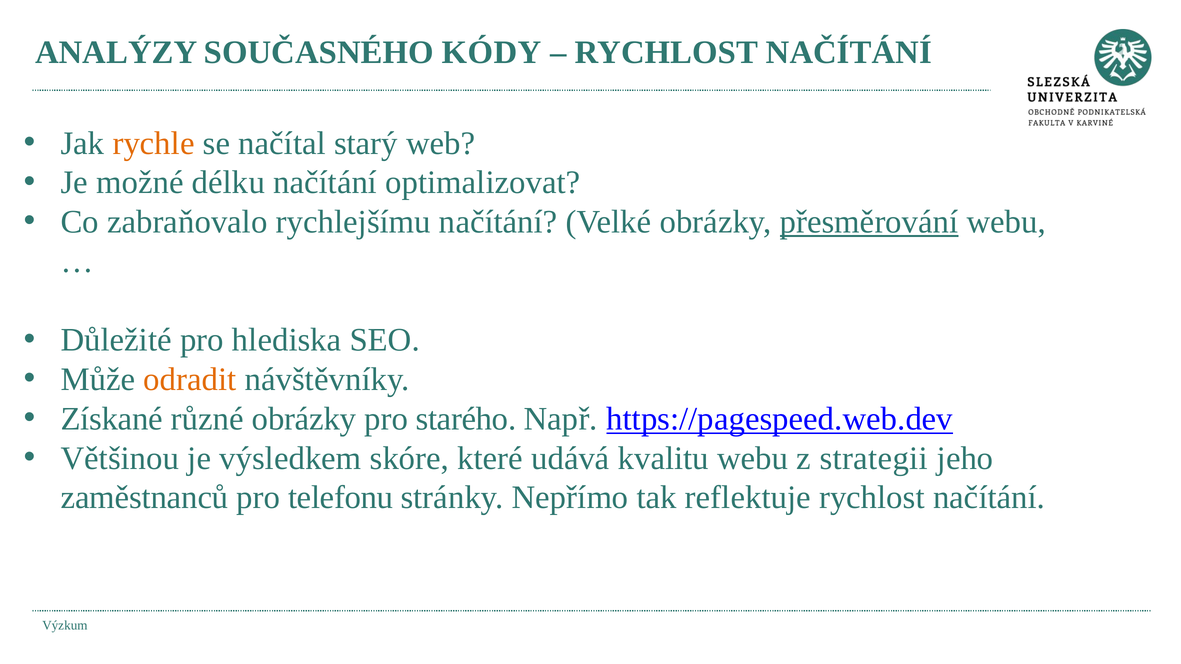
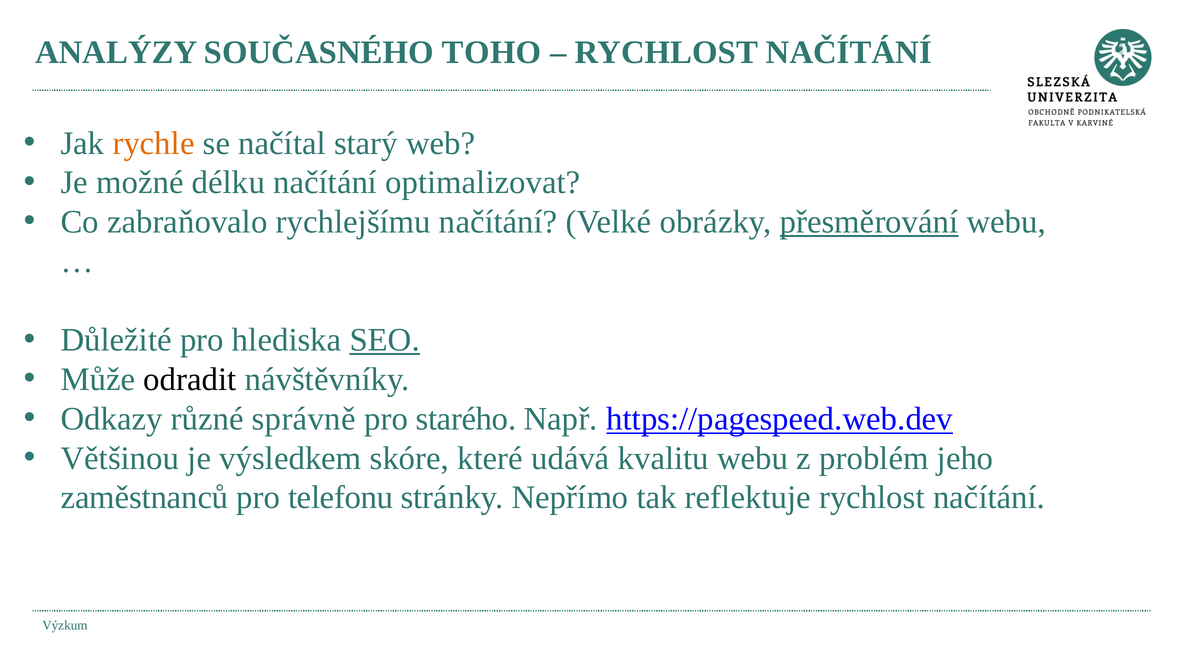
KÓDY: KÓDY -> TOHO
SEO underline: none -> present
odradit colour: orange -> black
Získané: Získané -> Odkazy
různé obrázky: obrázky -> správně
strategii: strategii -> problém
